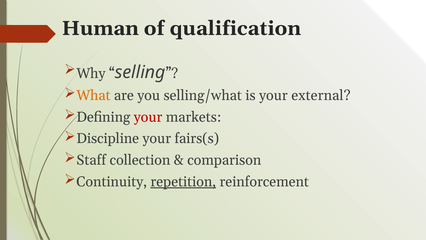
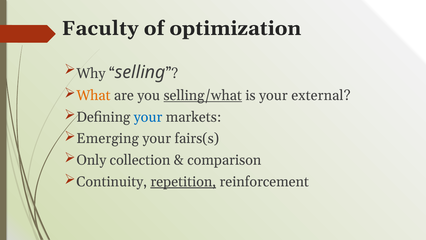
Human: Human -> Faculty
qualification: qualification -> optimization
selling/what underline: none -> present
your at (148, 117) colour: red -> blue
Discipline: Discipline -> Emerging
Staff: Staff -> Only
